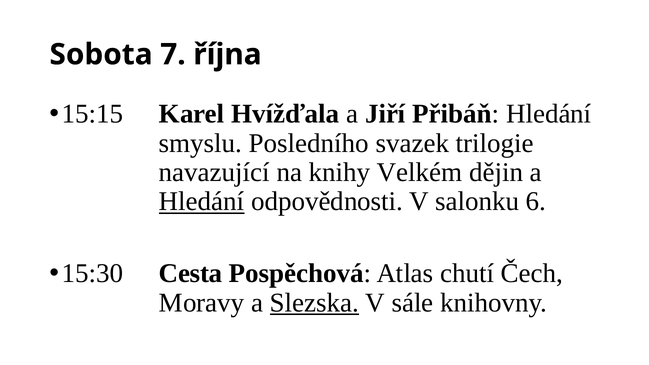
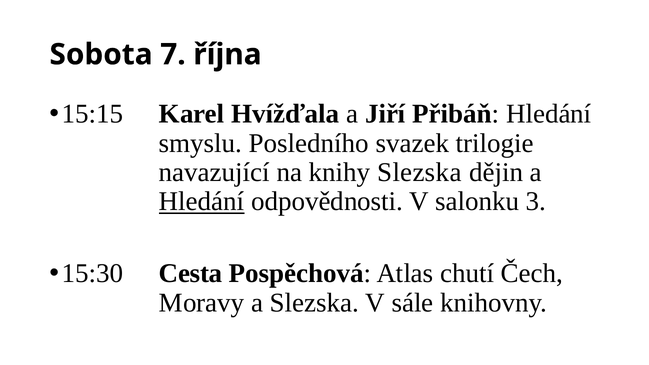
knihy Velkém: Velkém -> Slezska
6: 6 -> 3
Slezska at (314, 303) underline: present -> none
